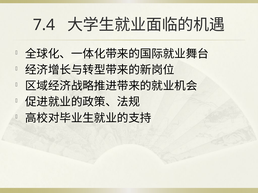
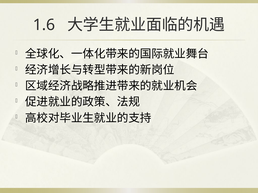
7.4: 7.4 -> 1.6
